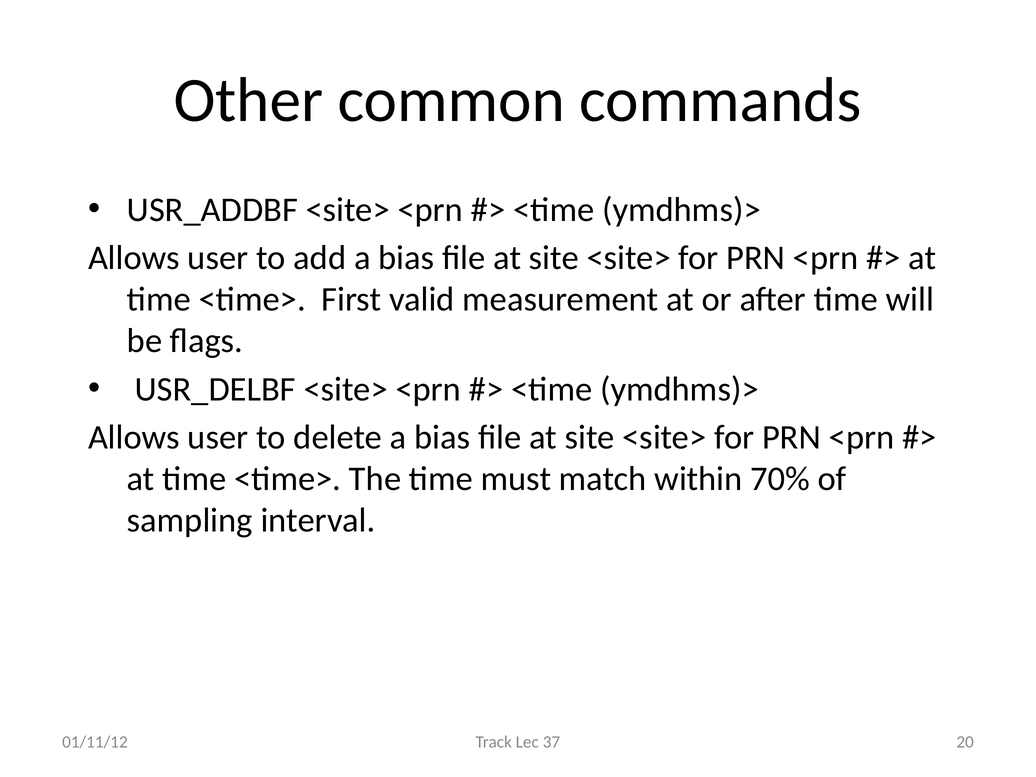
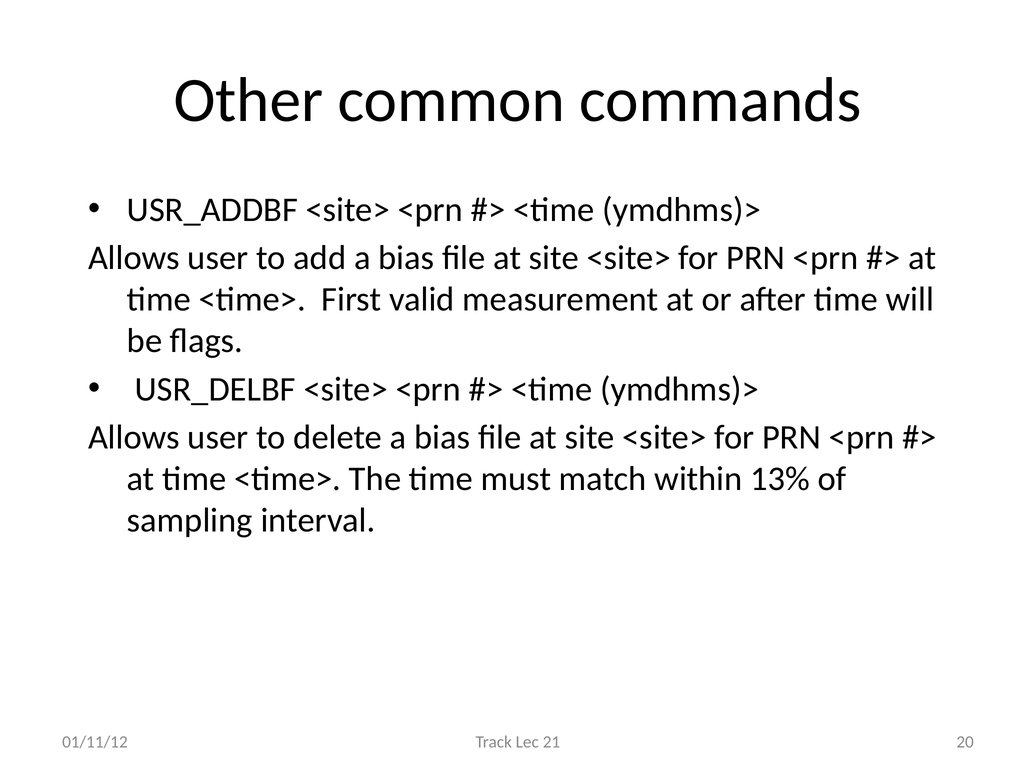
70%: 70% -> 13%
37: 37 -> 21
